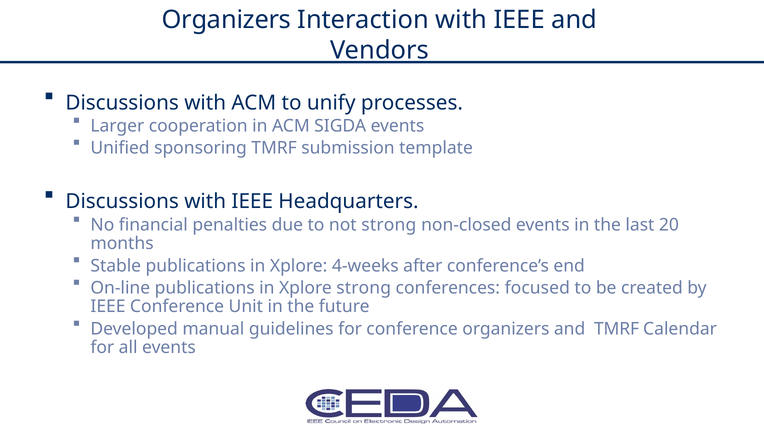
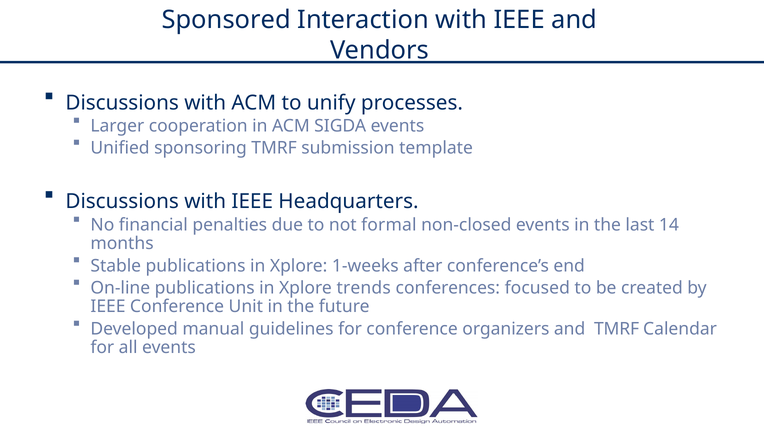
Organizers at (226, 20): Organizers -> Sponsored
not strong: strong -> formal
20: 20 -> 14
4-weeks: 4-weeks -> 1-weeks
Xplore strong: strong -> trends
